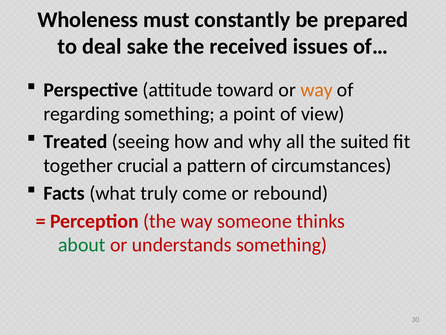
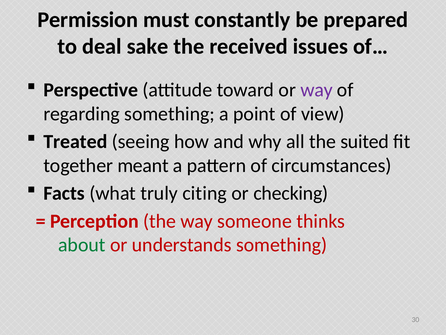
Wholeness: Wholeness -> Permission
way at (317, 90) colour: orange -> purple
crucial: crucial -> meant
come: come -> citing
rebound: rebound -> checking
